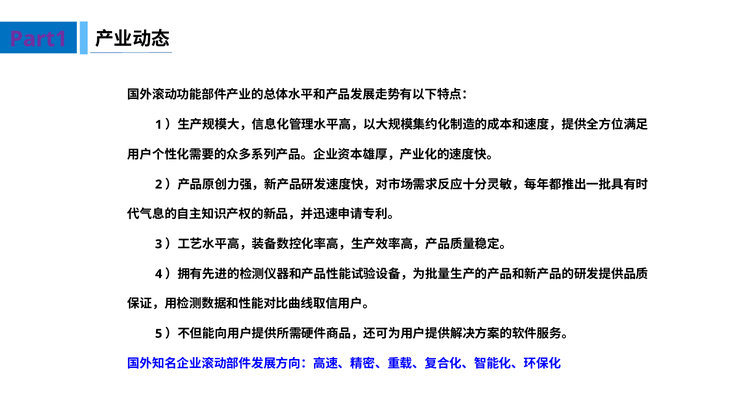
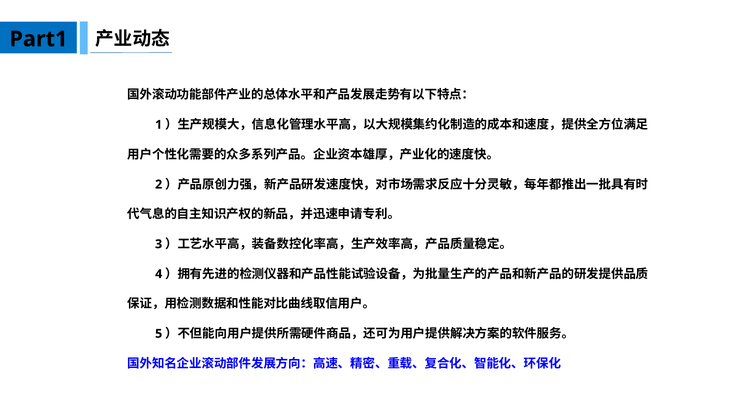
Part1 colour: purple -> black
